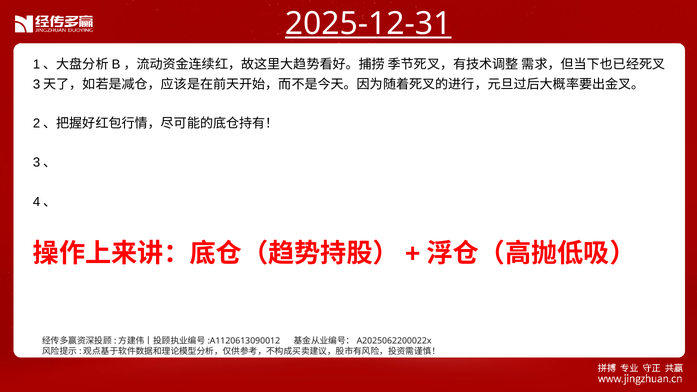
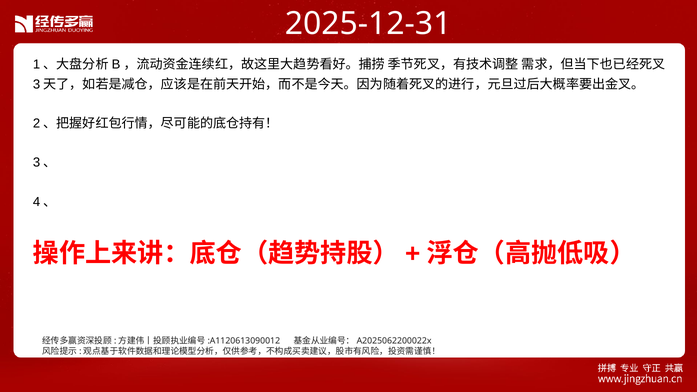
2025-12-31 underline: present -> none
